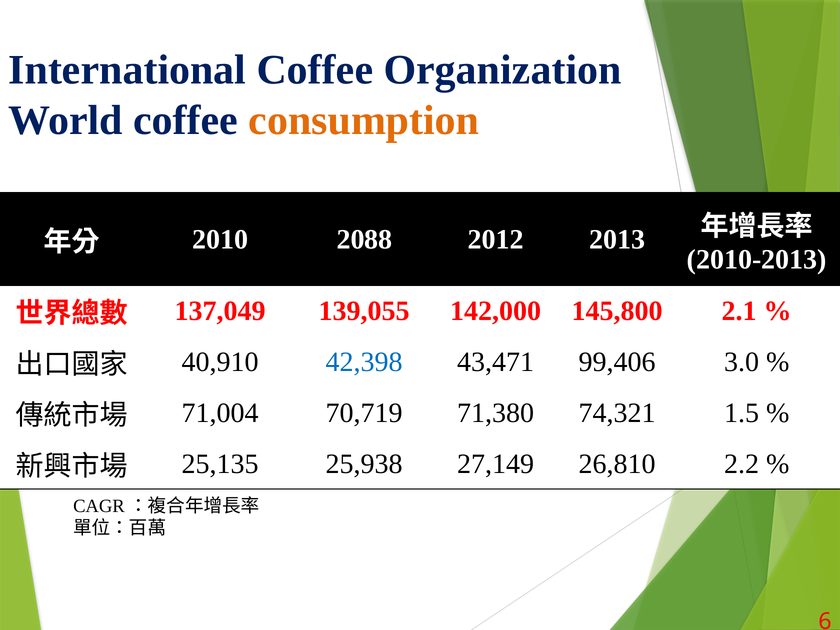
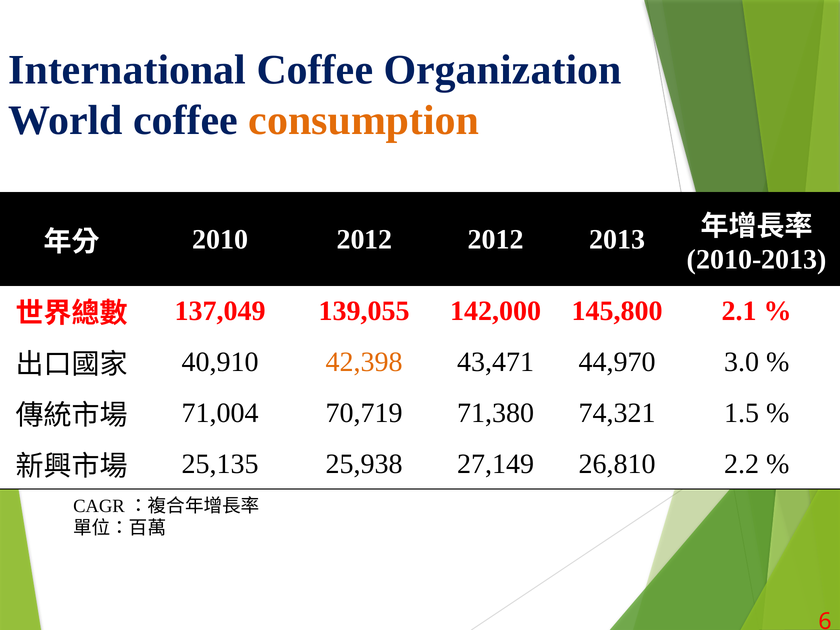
2010 2088: 2088 -> 2012
42,398 colour: blue -> orange
99,406: 99,406 -> 44,970
